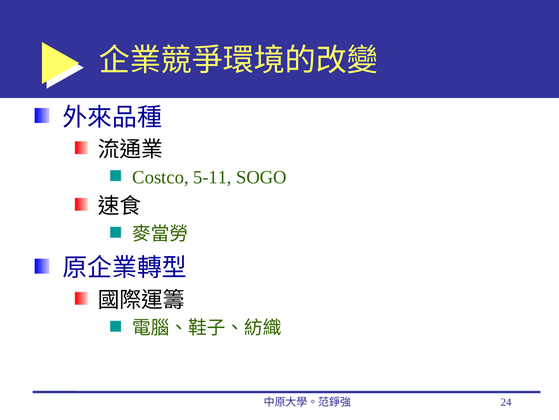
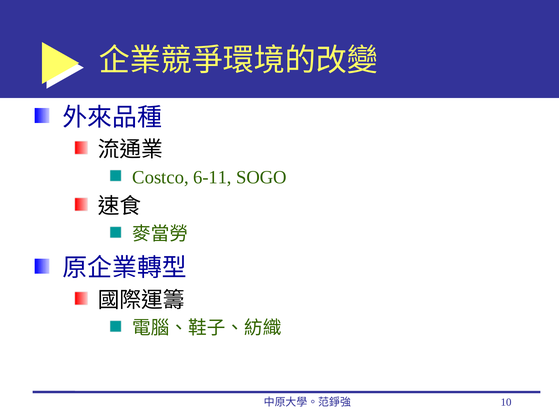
5-11: 5-11 -> 6-11
24: 24 -> 10
